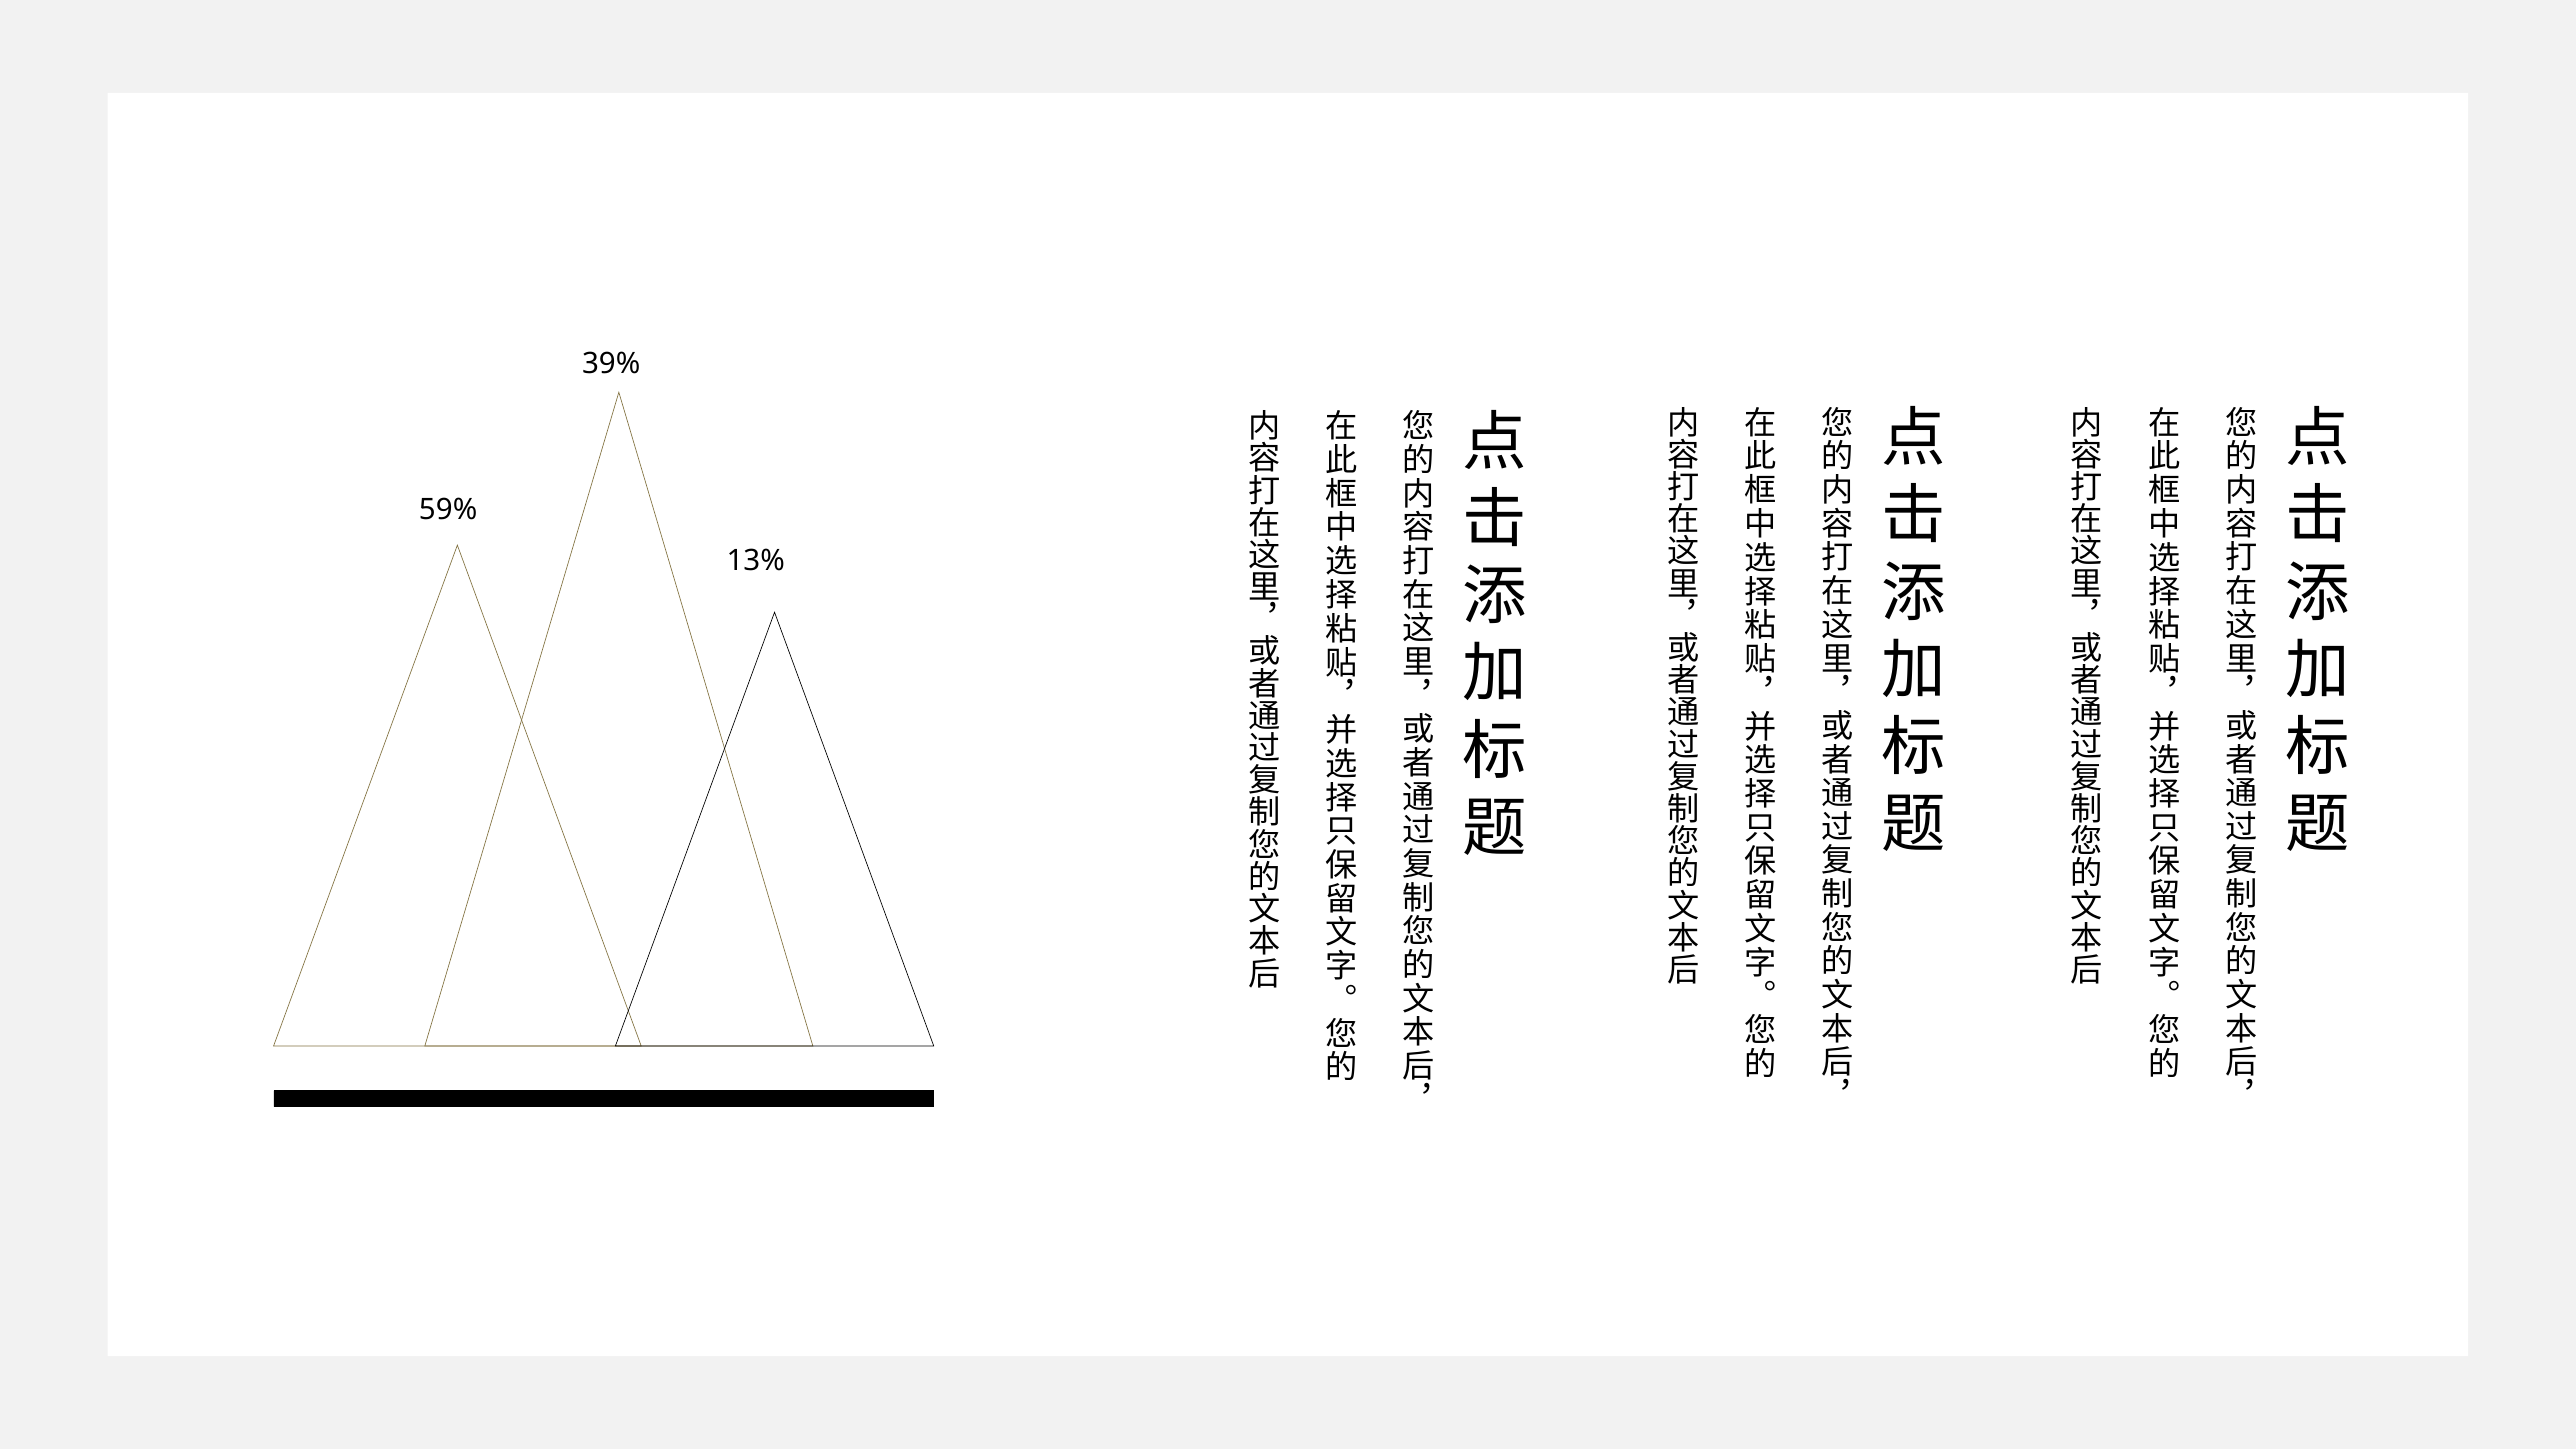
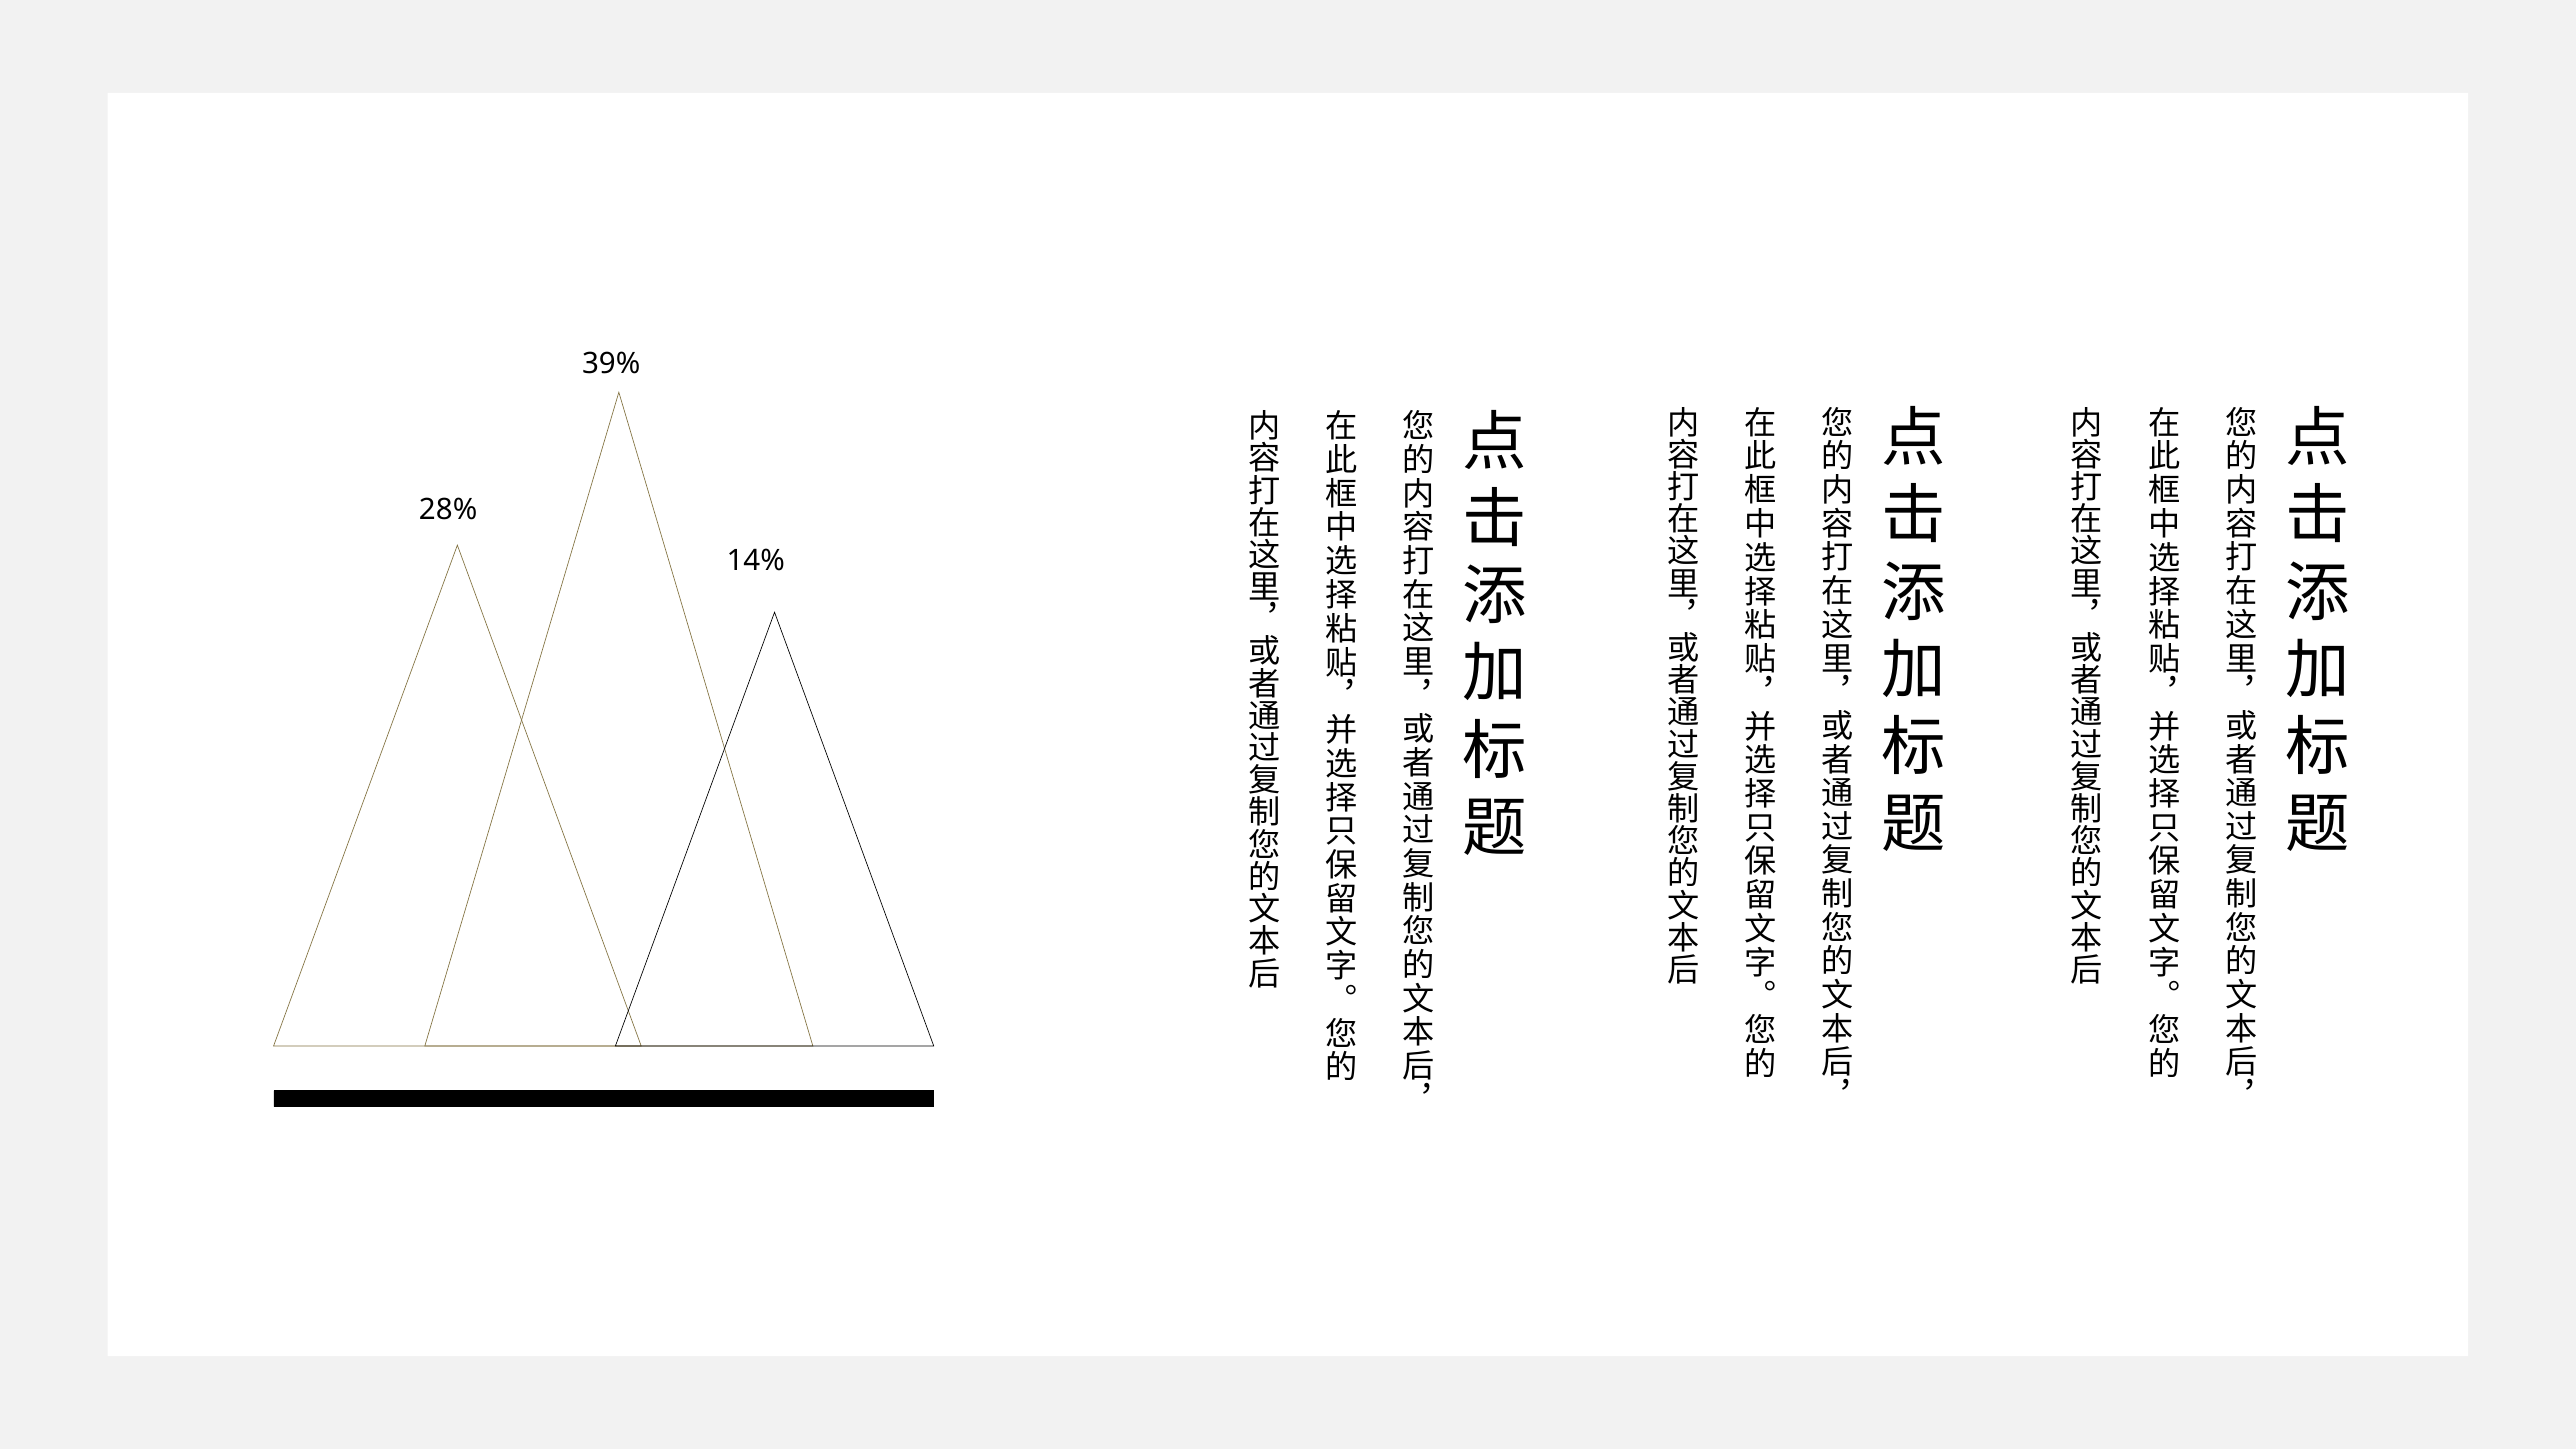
59%: 59% -> 28%
13%: 13% -> 14%
